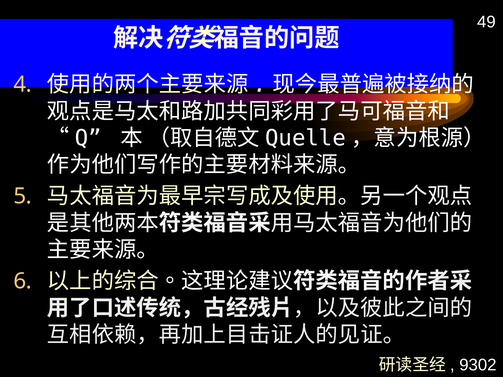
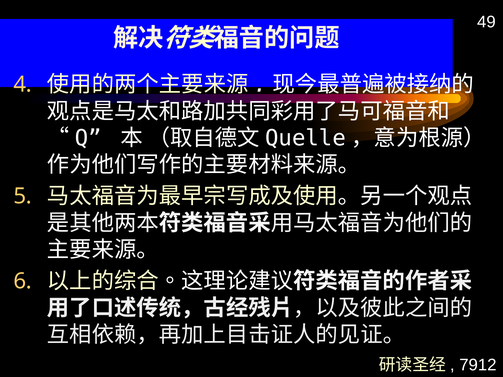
9302: 9302 -> 7912
